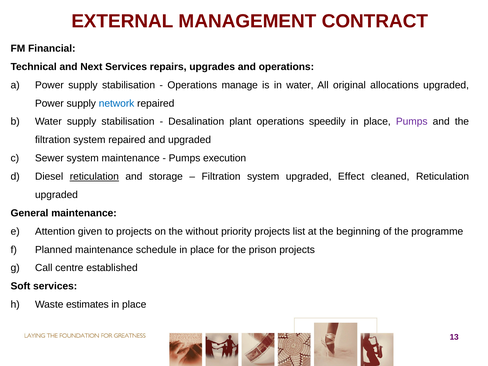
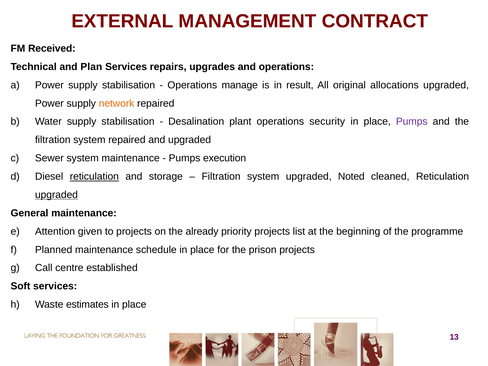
Financial: Financial -> Received
Next: Next -> Plan
in water: water -> result
network colour: blue -> orange
speedily: speedily -> security
Effect: Effect -> Noted
upgraded at (56, 195) underline: none -> present
without: without -> already
